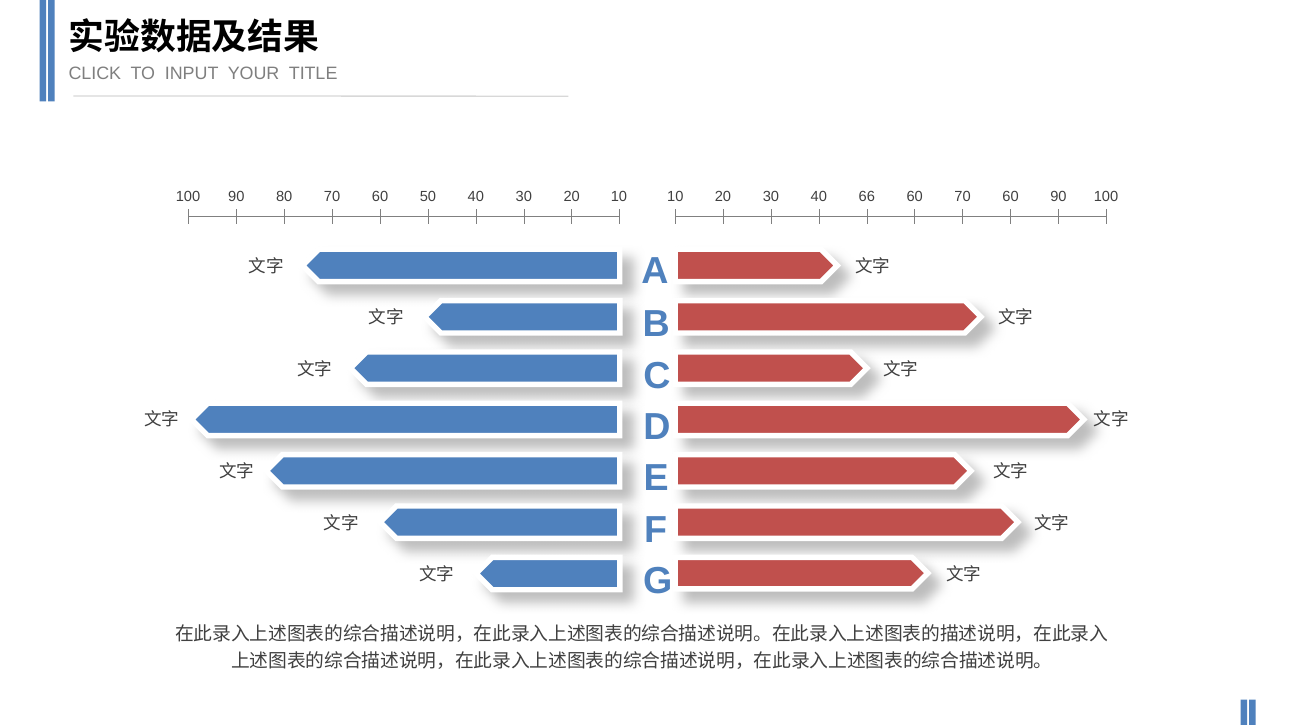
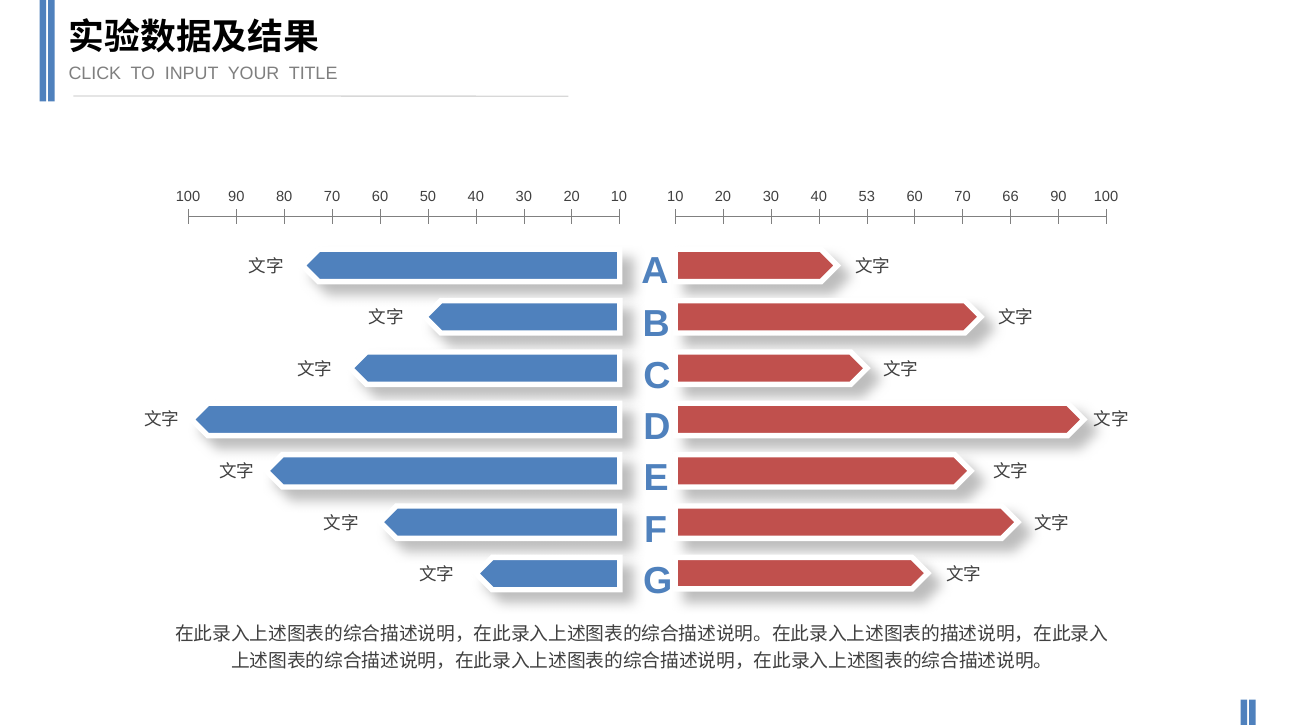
66: 66 -> 53
70 60: 60 -> 66
